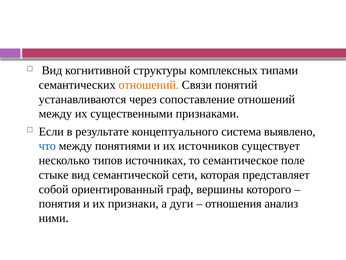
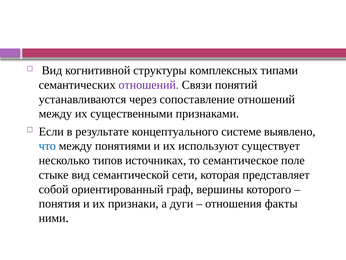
отношений at (149, 85) colour: orange -> purple
система: система -> системе
источников: источников -> используют
анализ: анализ -> факты
